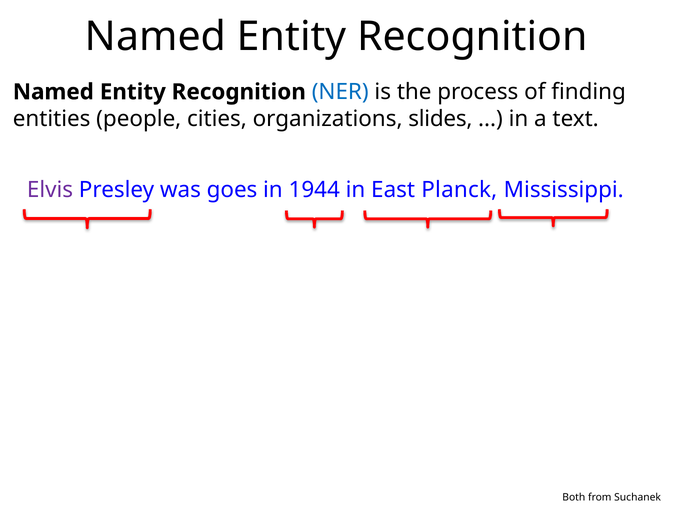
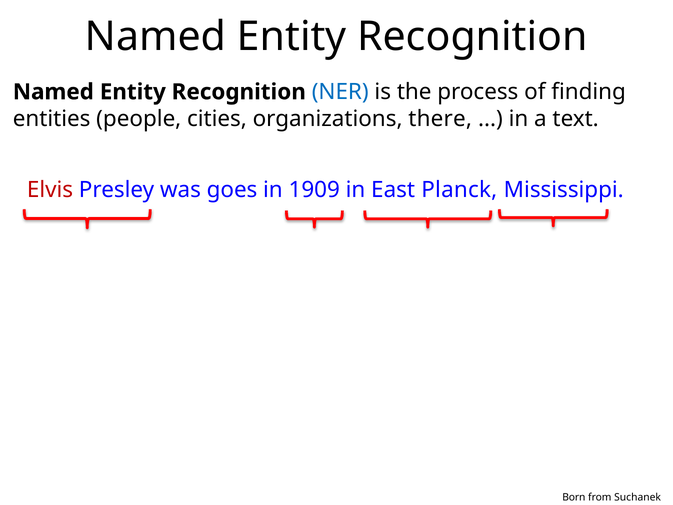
slides: slides -> there
Elvis colour: purple -> red
1944: 1944 -> 1909
Both: Both -> Born
